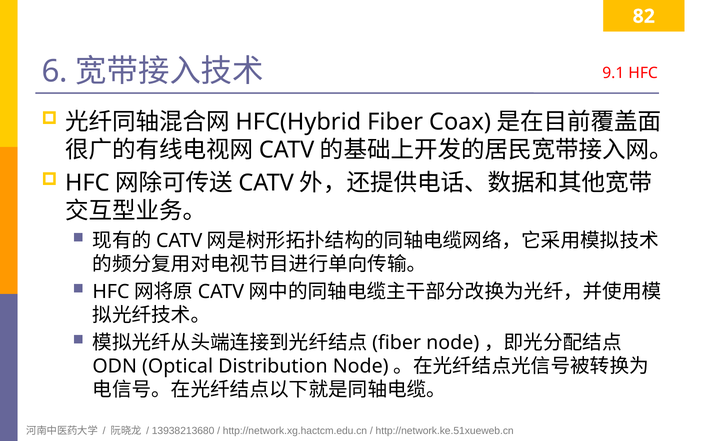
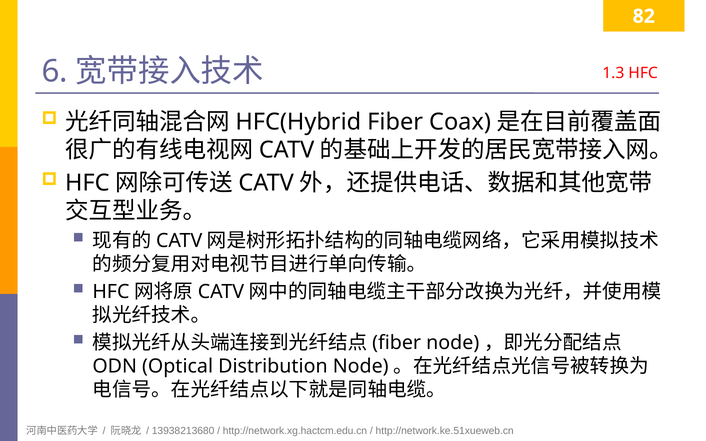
9.1: 9.1 -> 1.3
